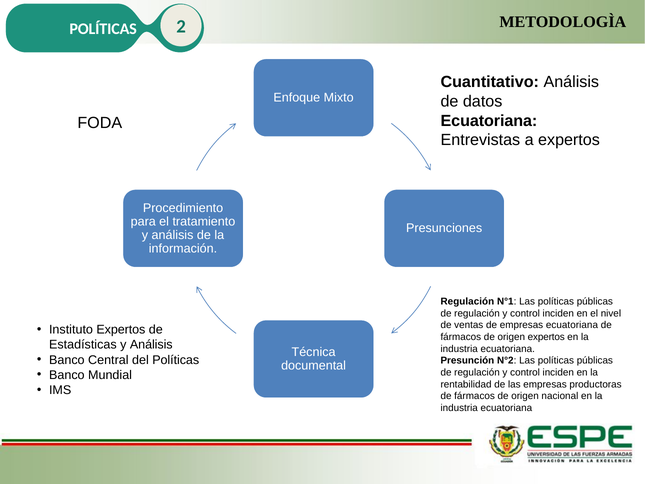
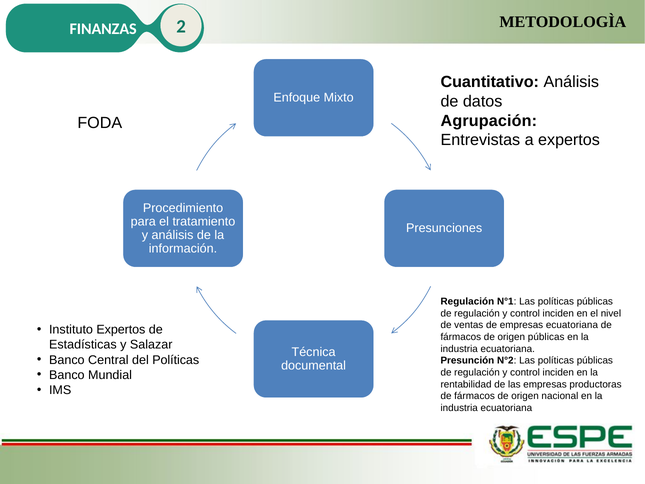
POLÍTICAS at (103, 29): POLÍTICAS -> FINANZAS
Ecuatoriana at (489, 121): Ecuatoriana -> Agrupación
origen expertos: expertos -> públicas
Estadísticas y Análisis: Análisis -> Salazar
